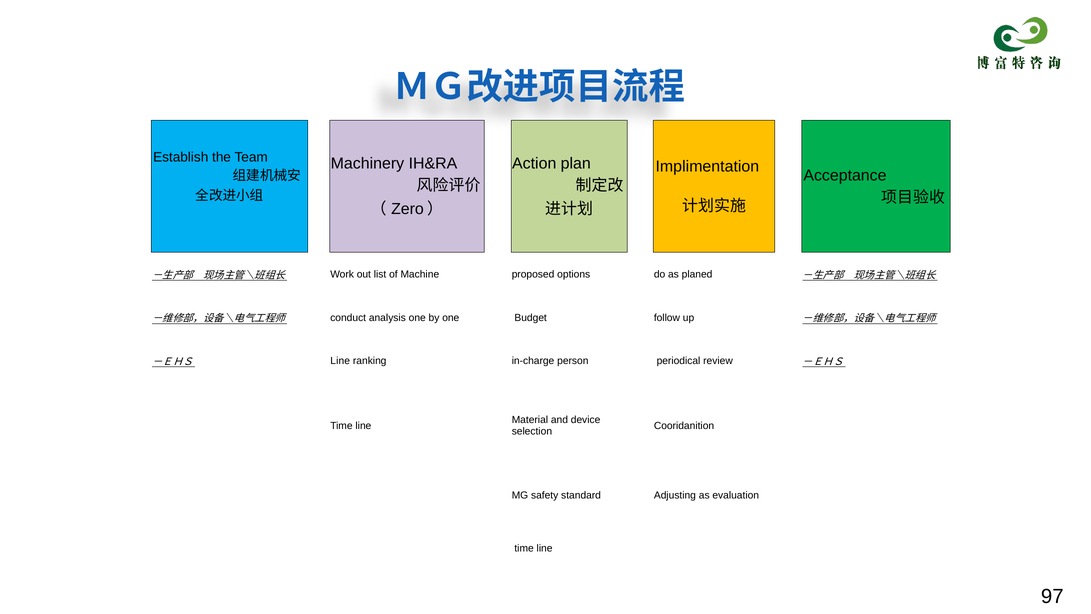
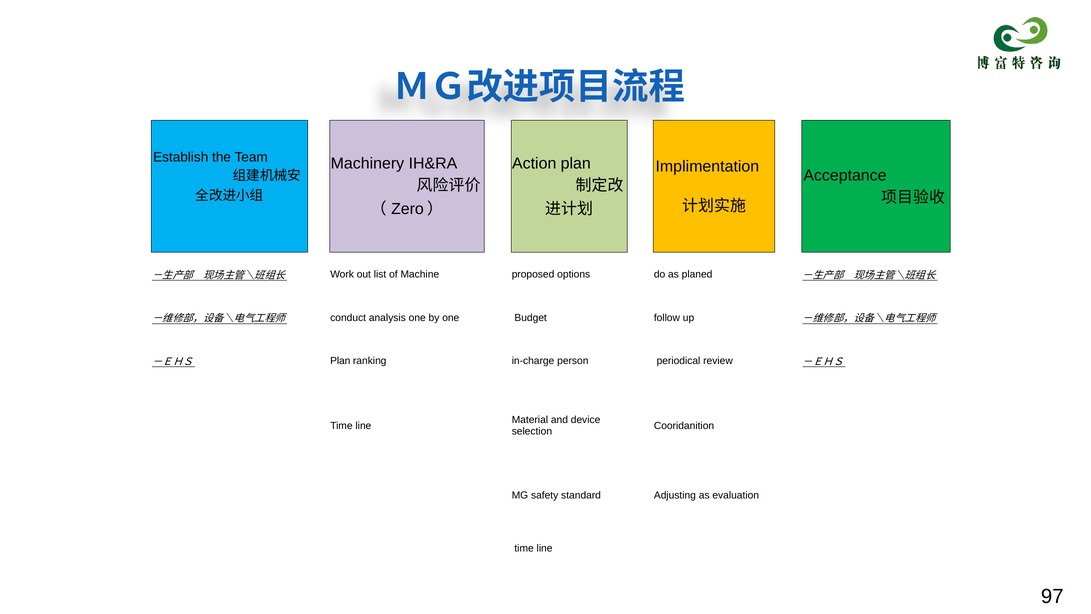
－ＥＨＳ Line: Line -> Plan
